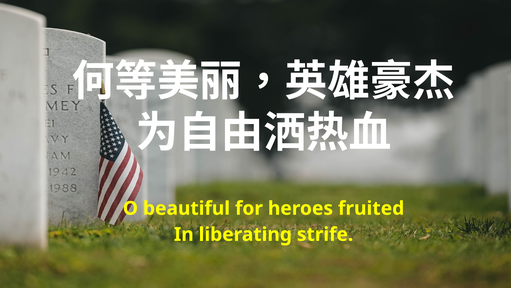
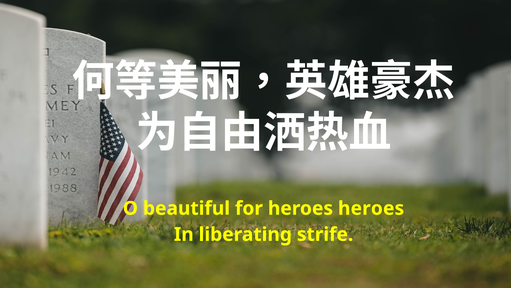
heroes fruited: fruited -> heroes
